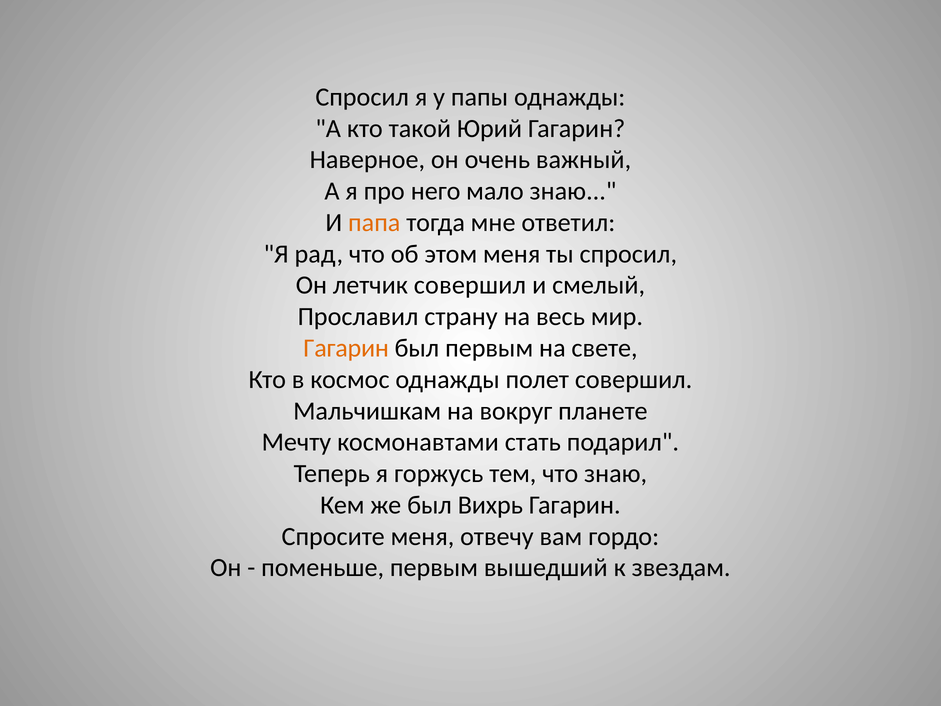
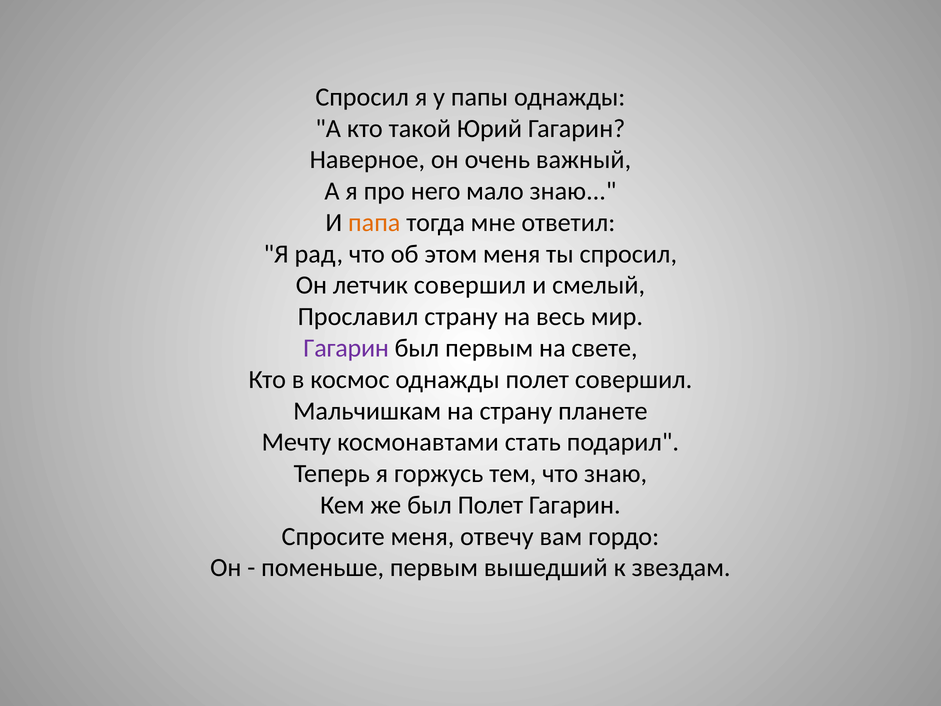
Гагарин at (346, 348) colour: orange -> purple
на вокруг: вокруг -> страну
был Вихрь: Вихрь -> Полет
